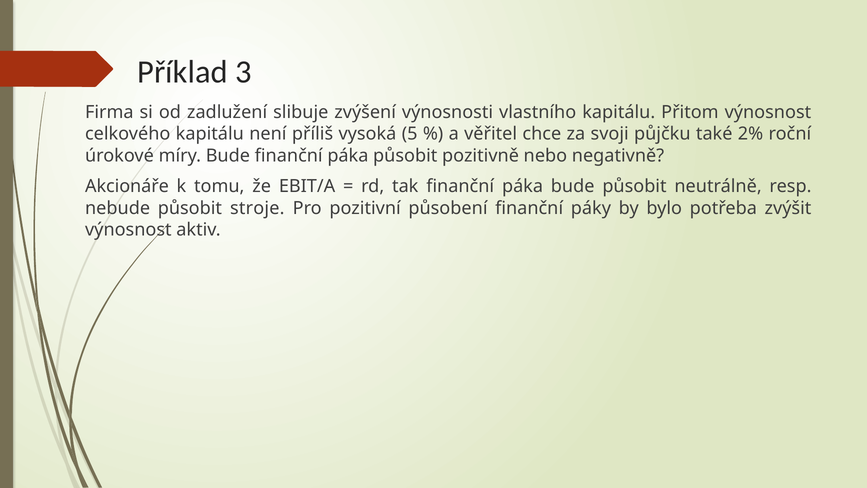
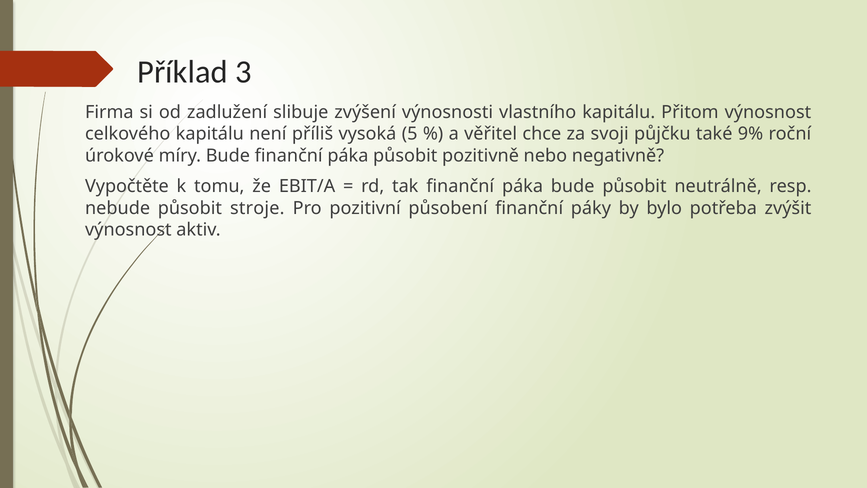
2%: 2% -> 9%
Akcionáře: Akcionáře -> Vypočtěte
